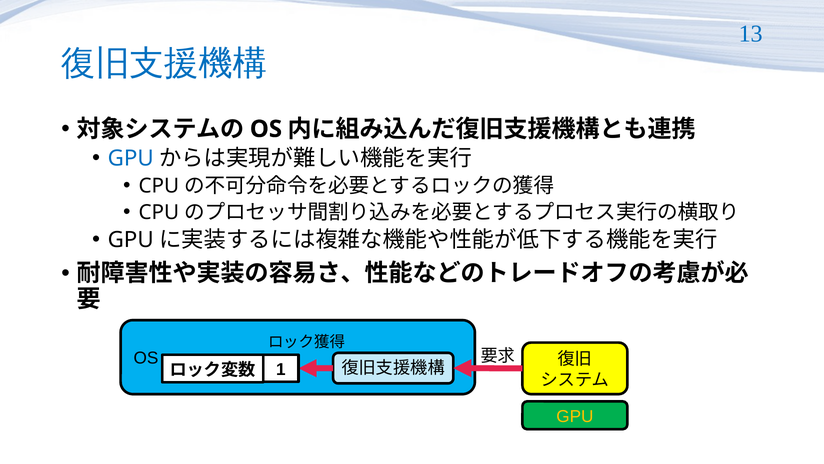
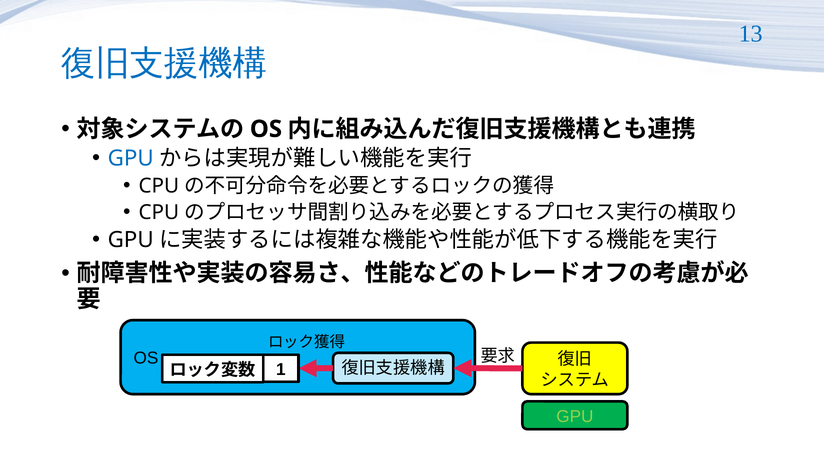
GPU at (575, 416) colour: yellow -> light green
